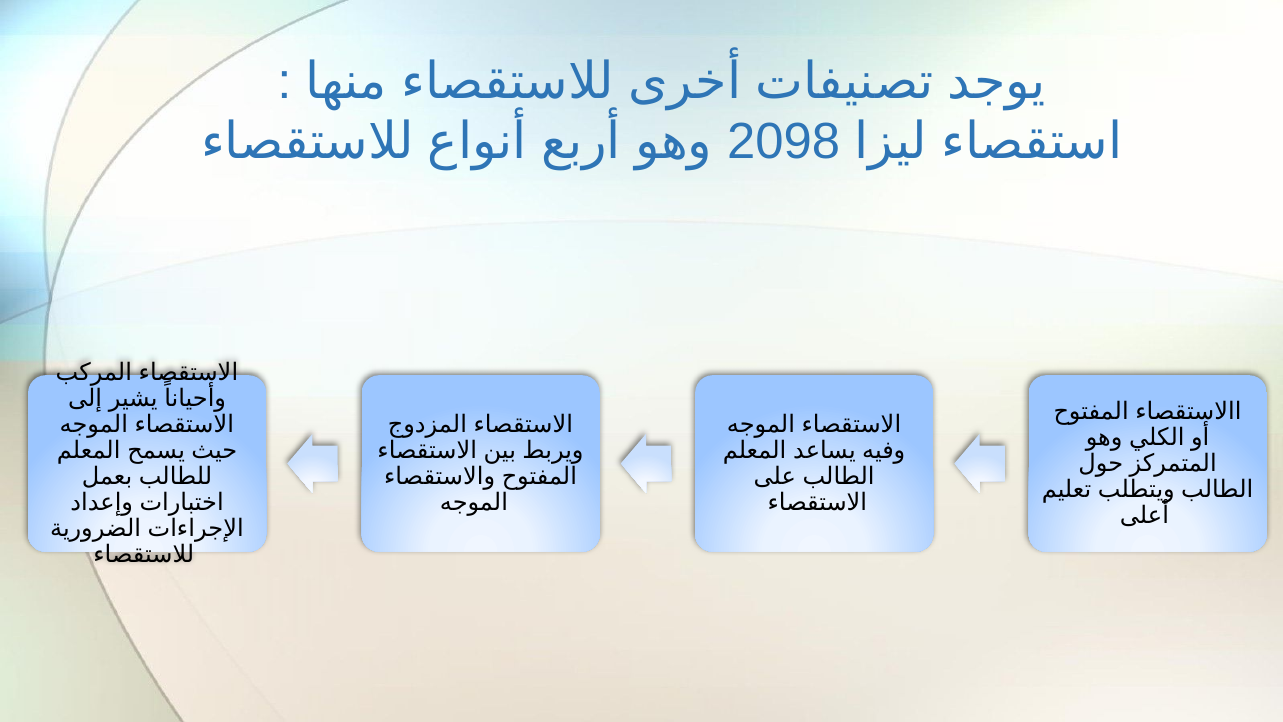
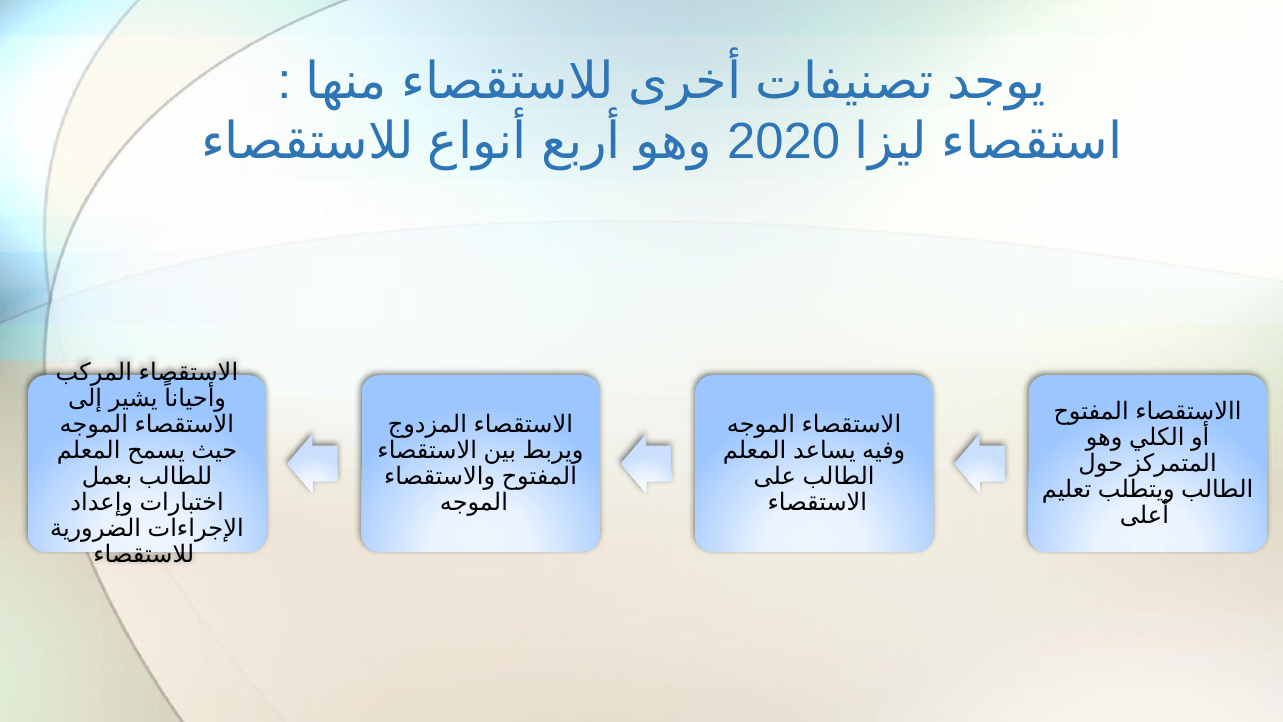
2098: 2098 -> 2020
